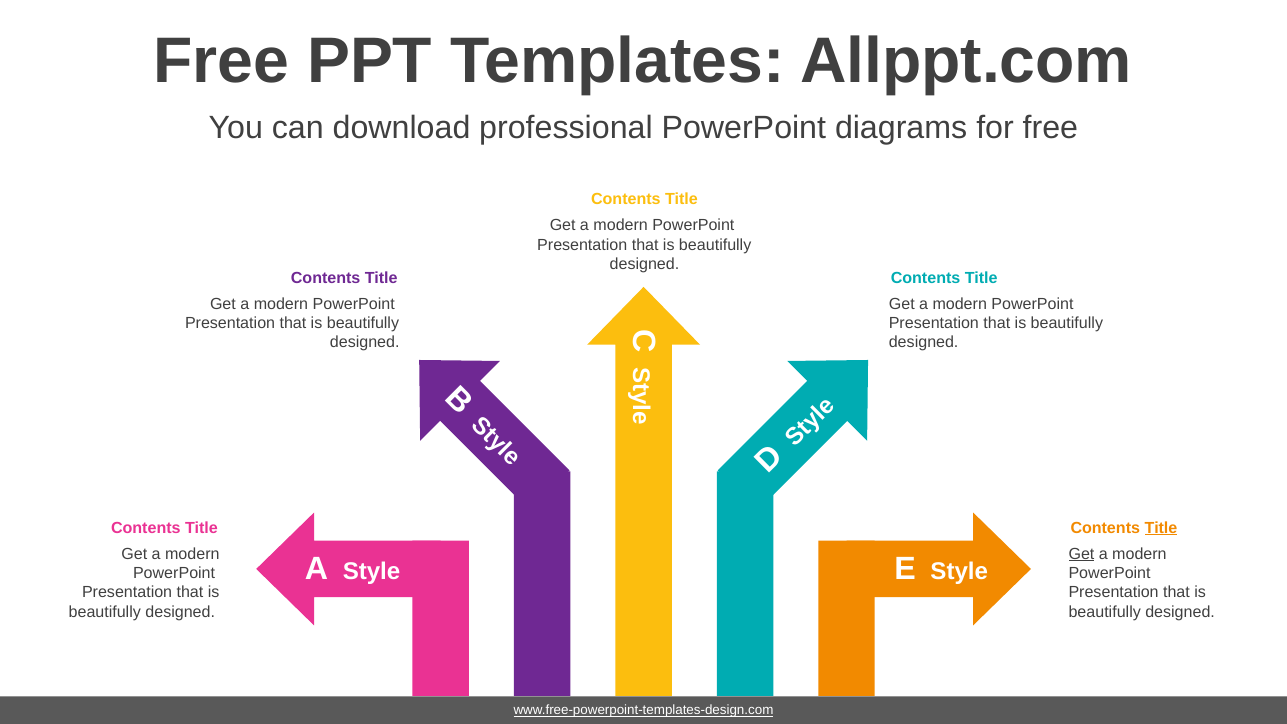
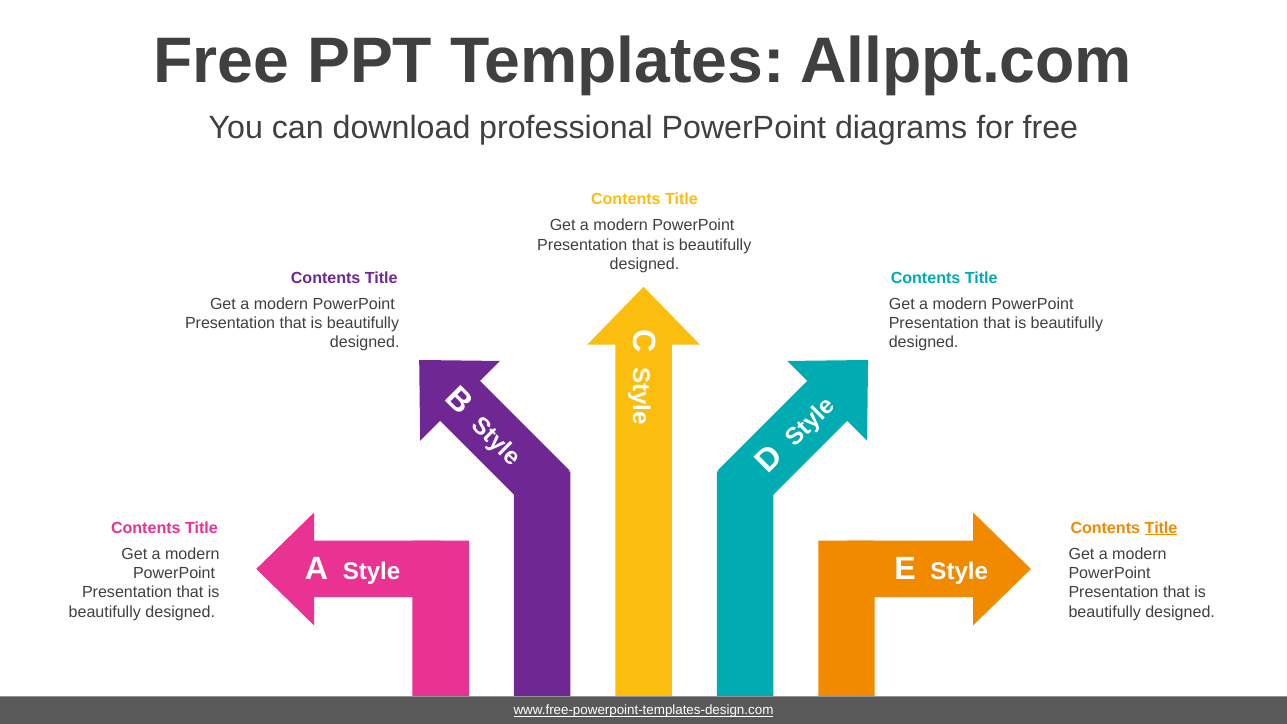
Get at (1082, 554) underline: present -> none
